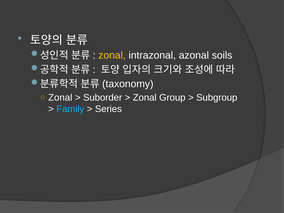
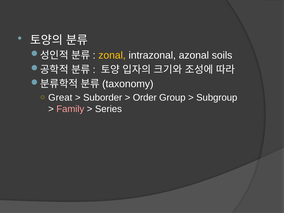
Zonal at (60, 98): Zonal -> Great
Zonal at (145, 98): Zonal -> Order
Family colour: light blue -> pink
